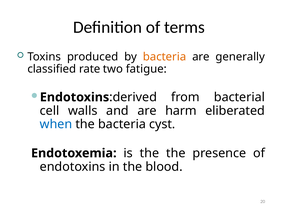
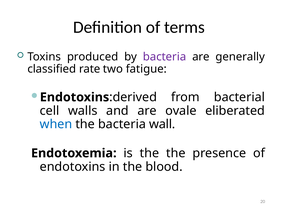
bacteria at (165, 57) colour: orange -> purple
harm: harm -> ovale
cyst: cyst -> wall
